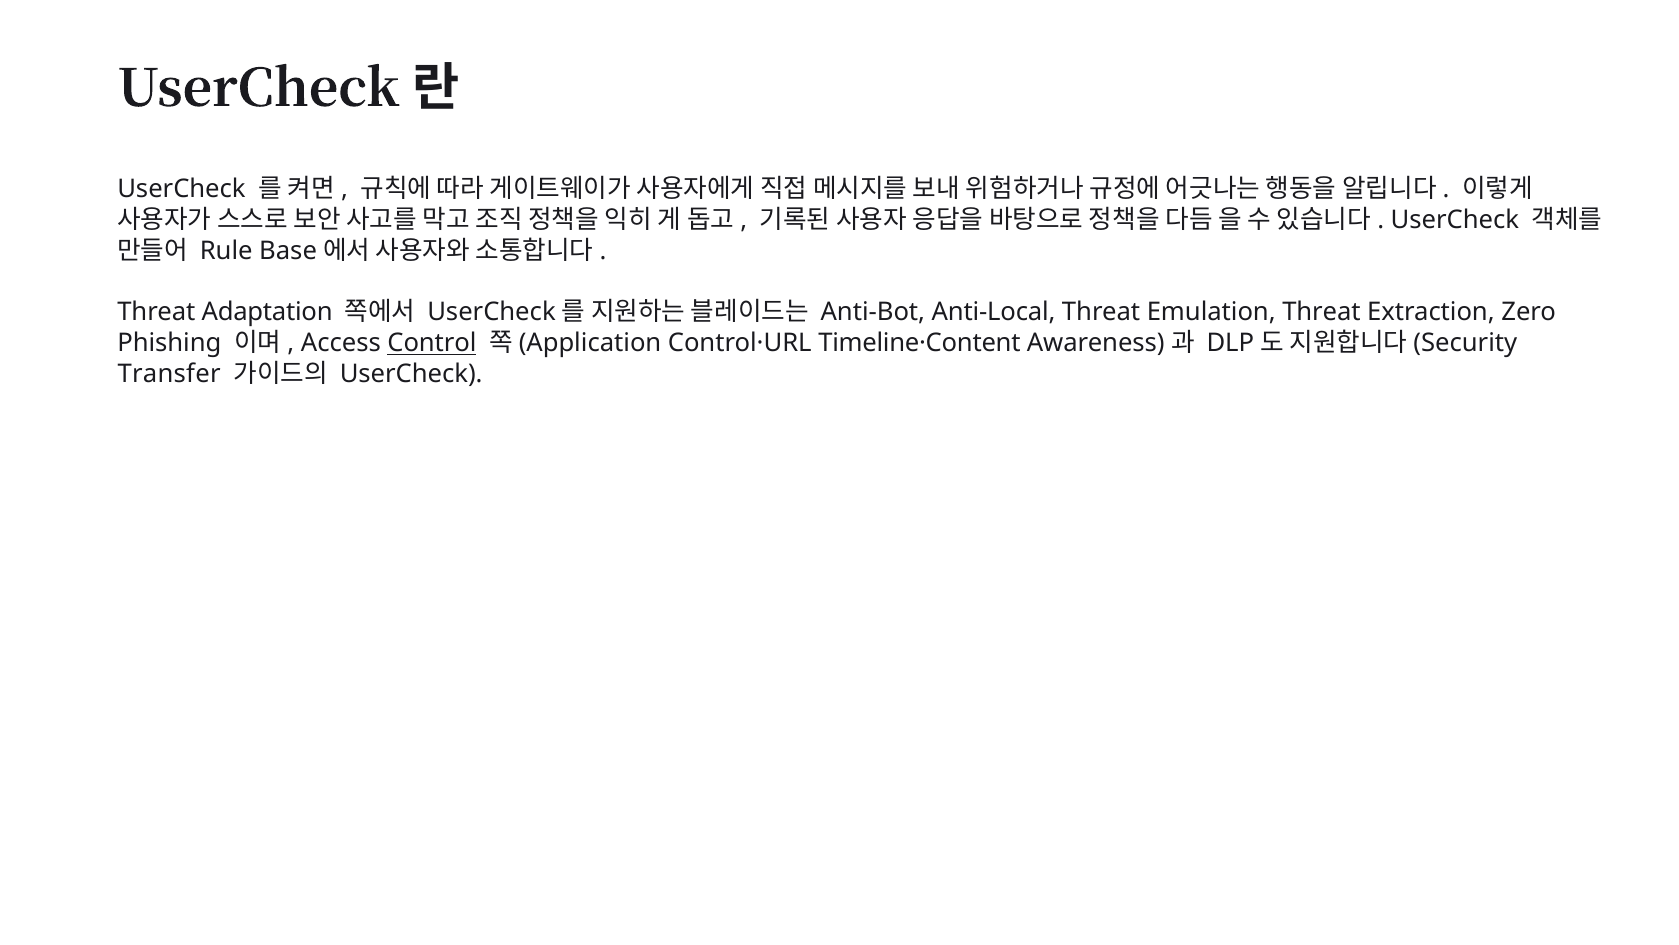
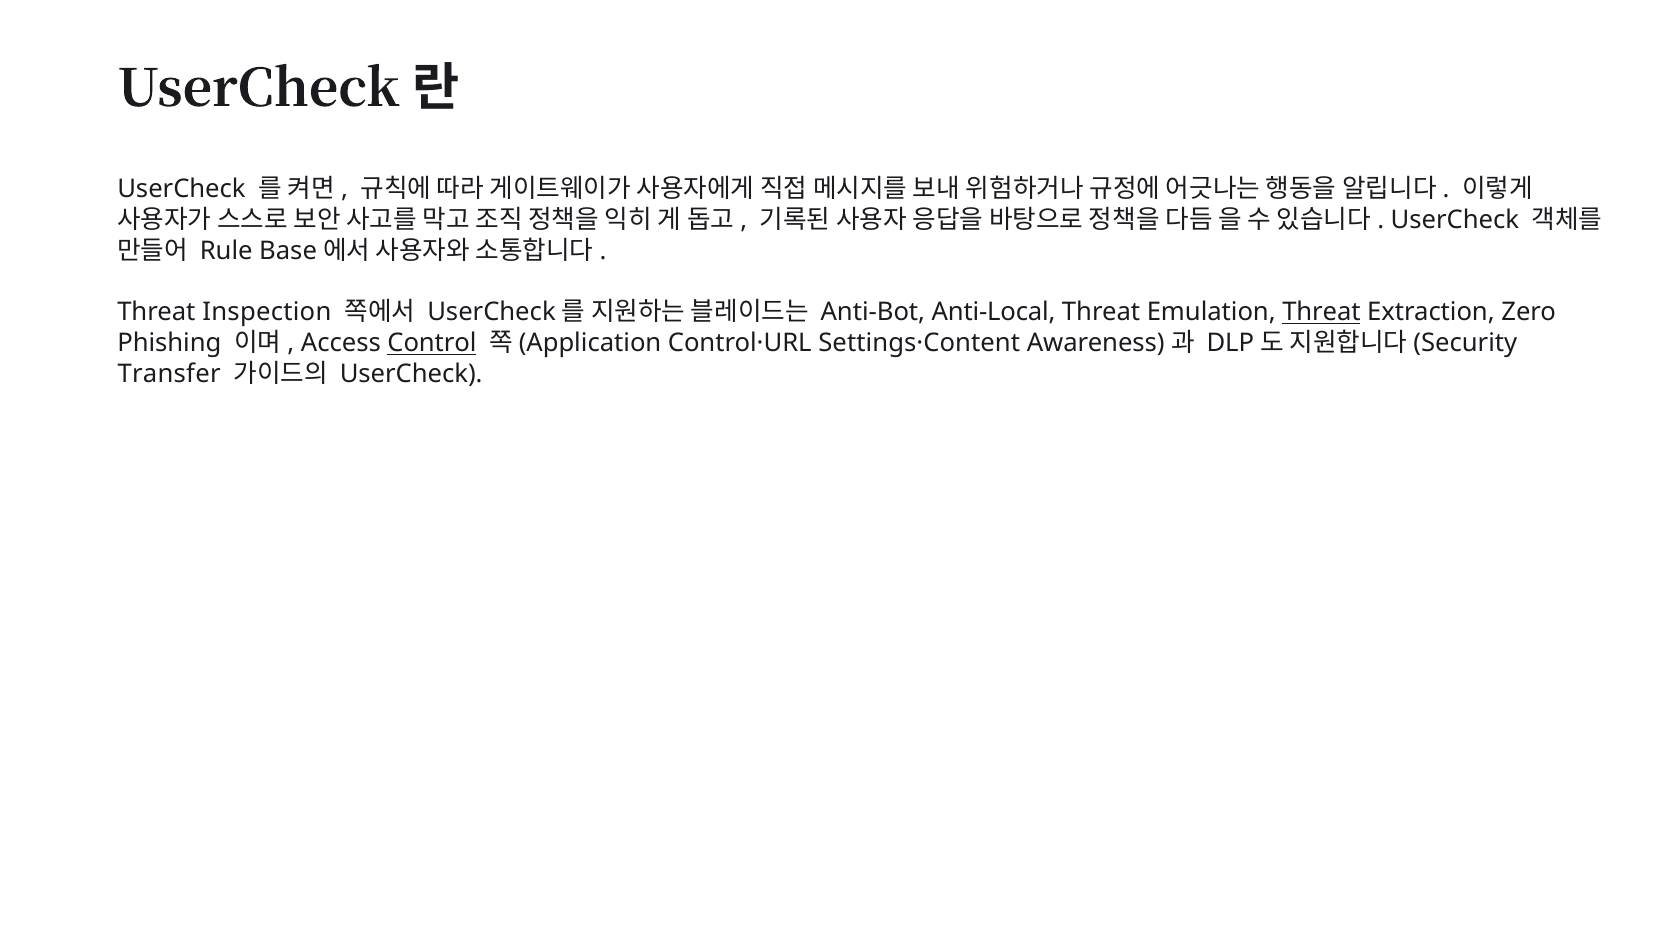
Adaptation: Adaptation -> Inspection
Threat at (1321, 312) underline: none -> present
Timeline·Content: Timeline·Content -> Settings·Content
